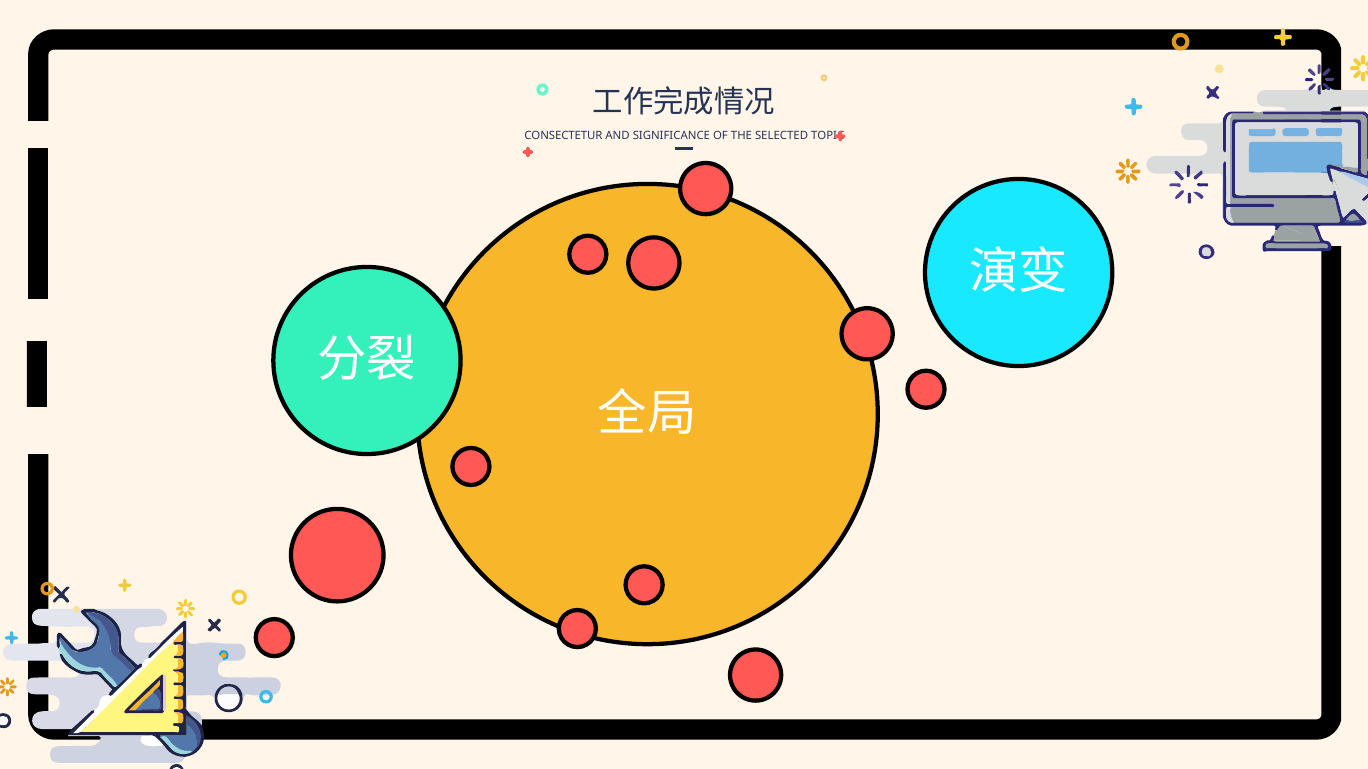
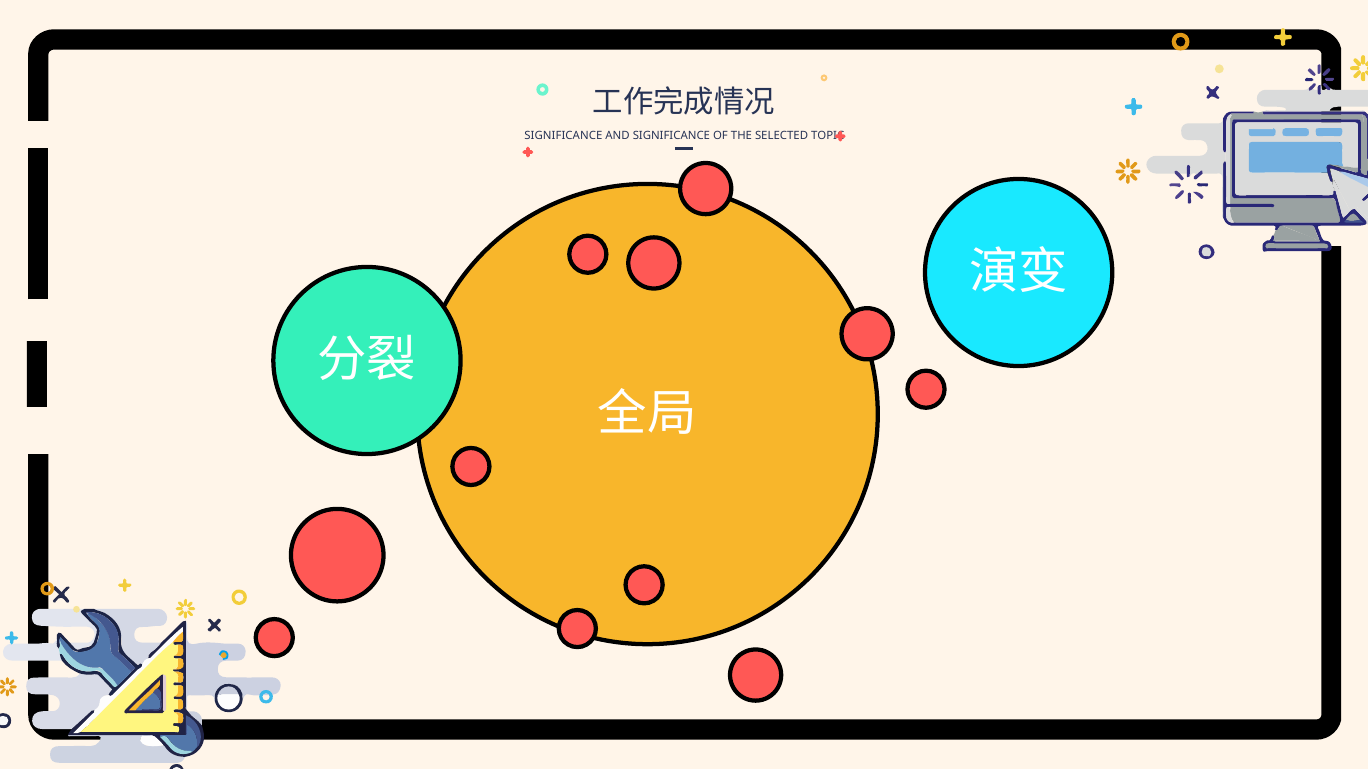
CONSECTETUR at (563, 135): CONSECTETUR -> SIGNIFICANCE
